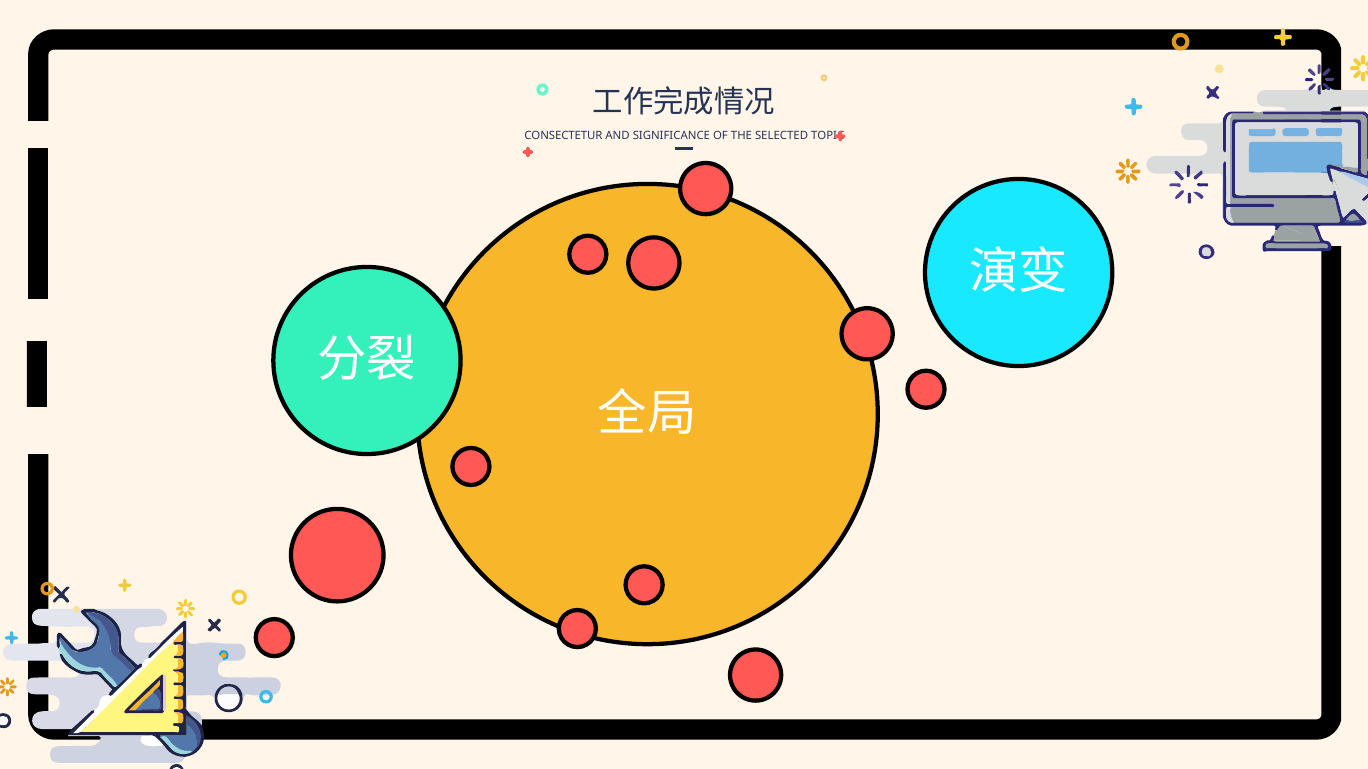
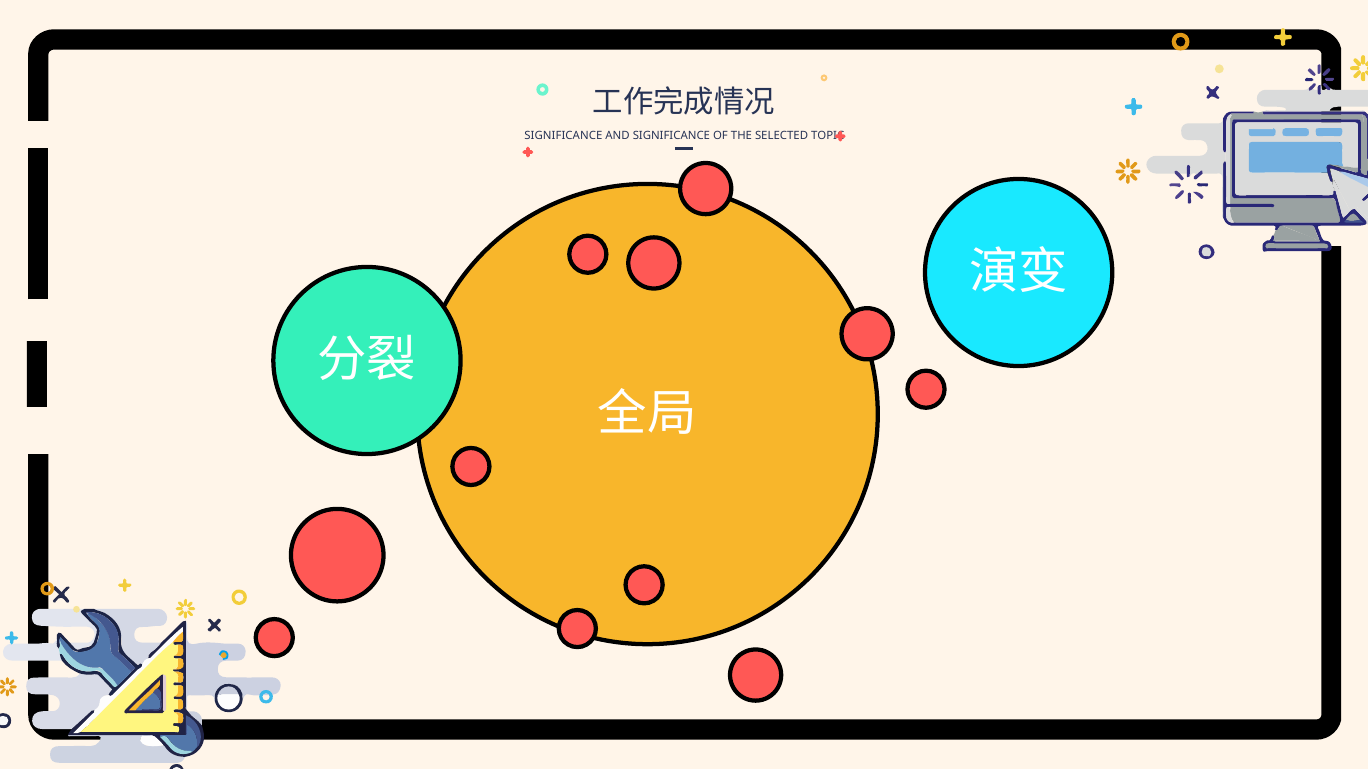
CONSECTETUR at (563, 135): CONSECTETUR -> SIGNIFICANCE
